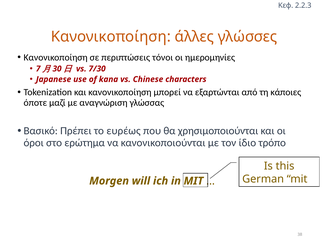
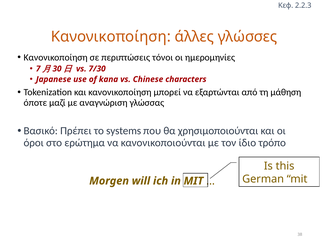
κάποιες: κάποιες -> μάθηση
ευρέως: ευρέως -> systems
